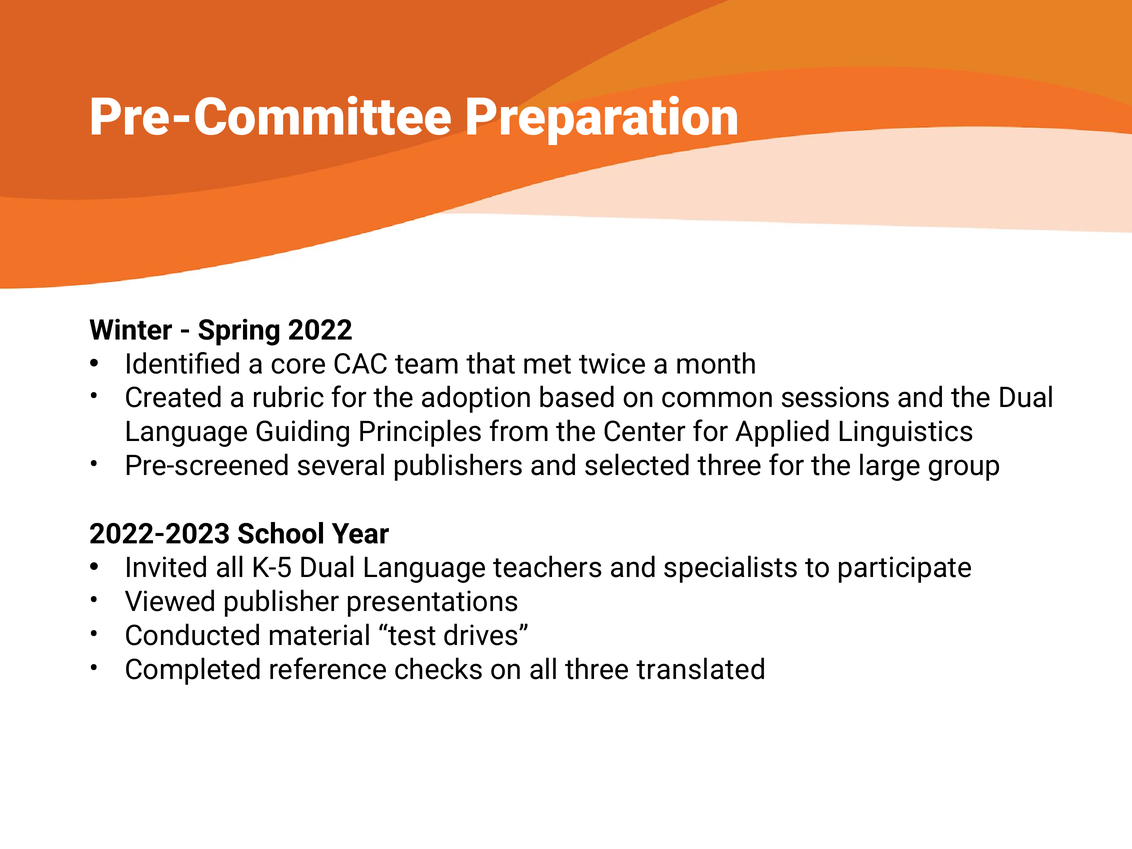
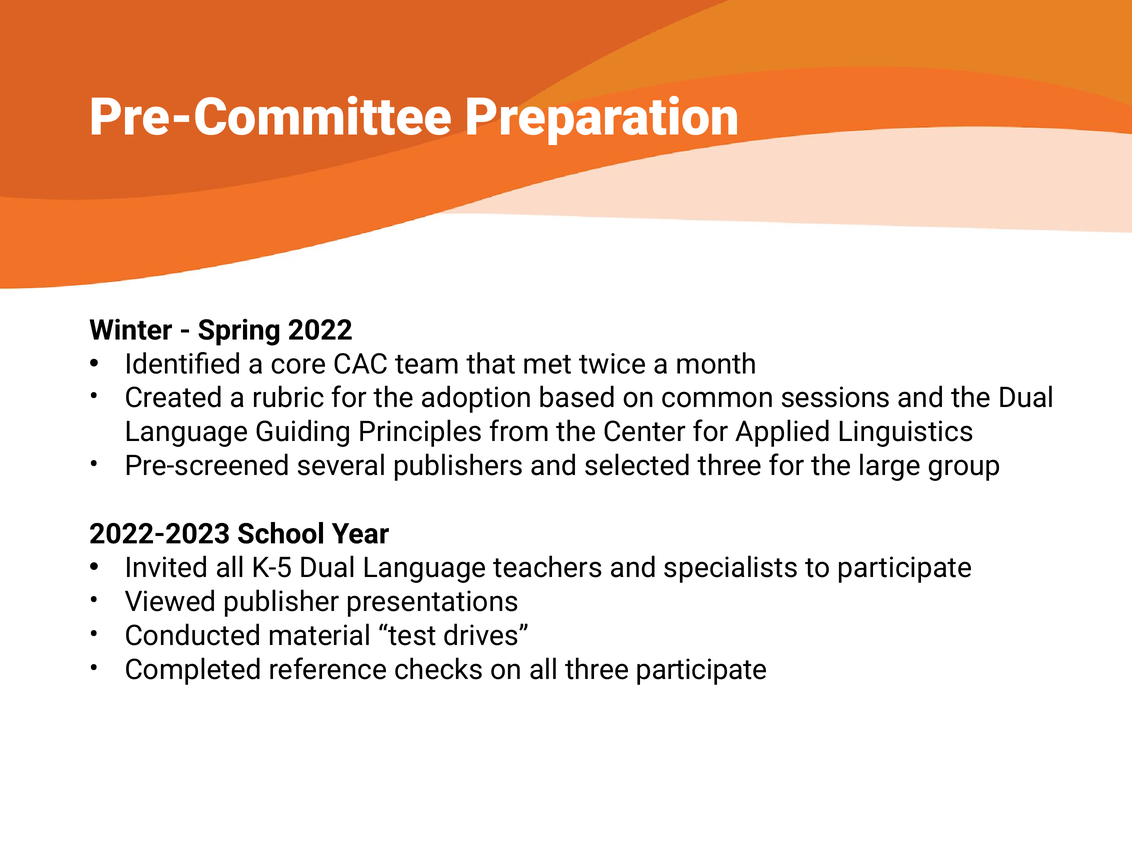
three translated: translated -> participate
